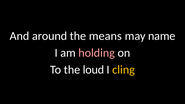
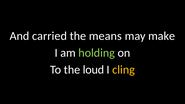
around: around -> carried
name: name -> make
holding colour: pink -> light green
